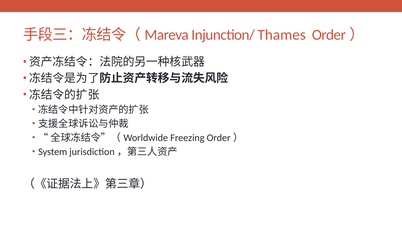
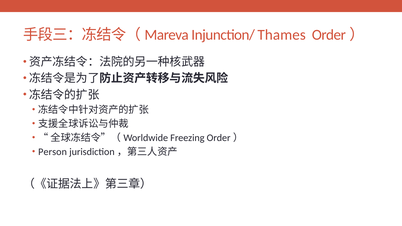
System: System -> Person
